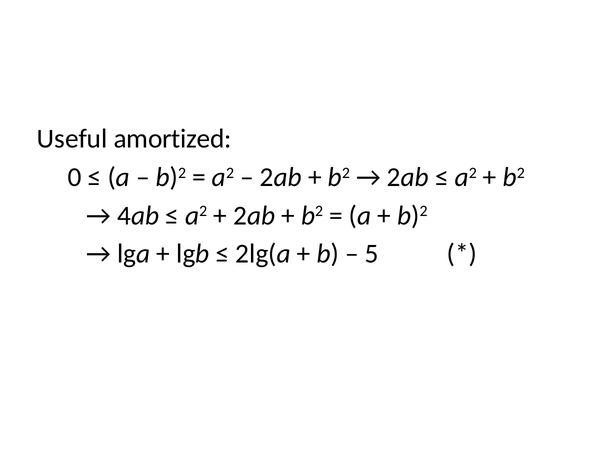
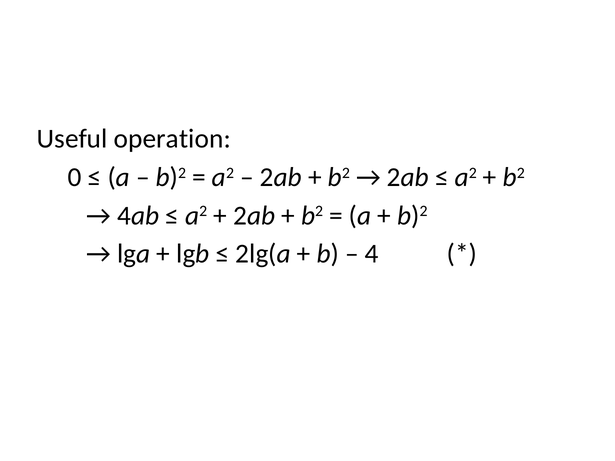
amortized: amortized -> operation
5: 5 -> 4
